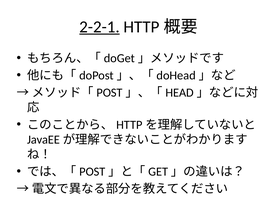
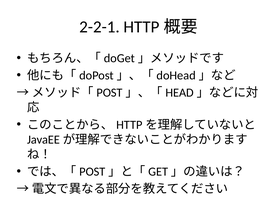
2-2-1 underline: present -> none
